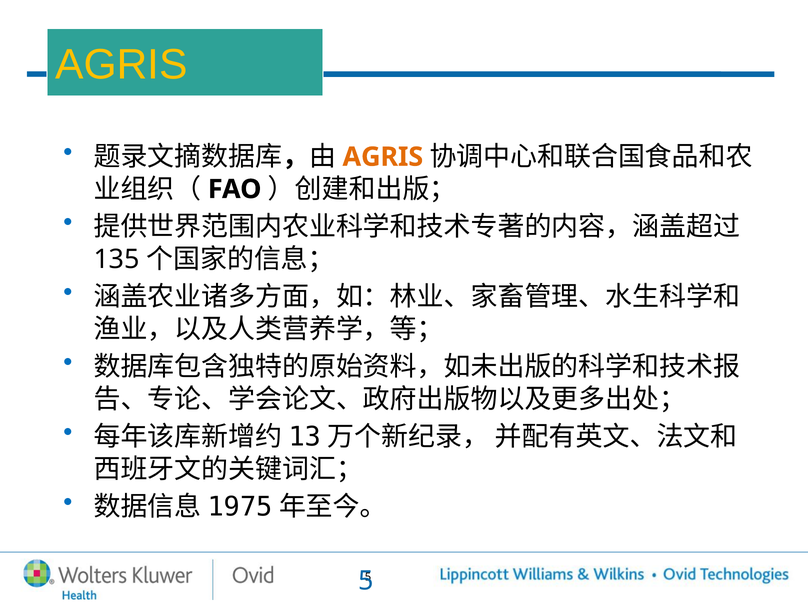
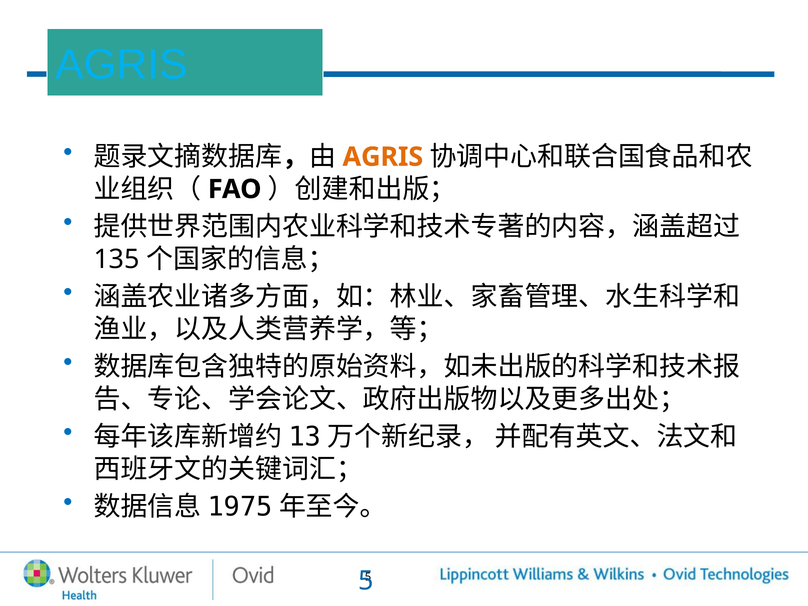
AGRIS at (121, 65) colour: yellow -> light blue
